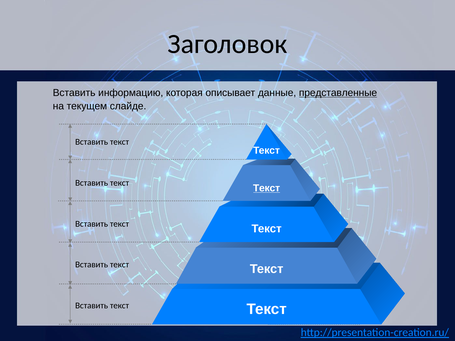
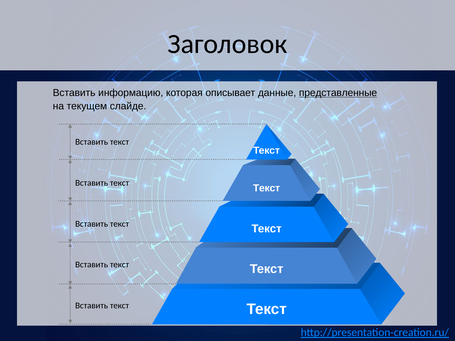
Текст at (267, 188) underline: present -> none
